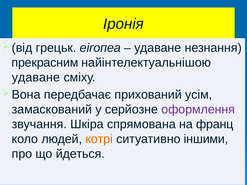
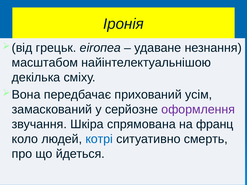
прекрасним: прекрасним -> масштабом
удаване at (36, 77): удаване -> декілька
котрі colour: orange -> blue
іншими: іншими -> смерть
